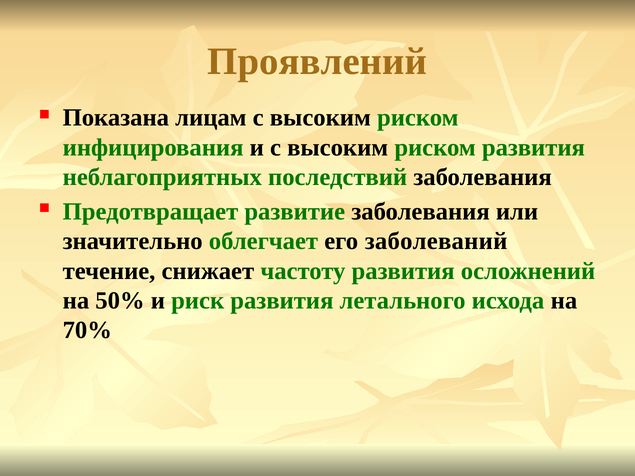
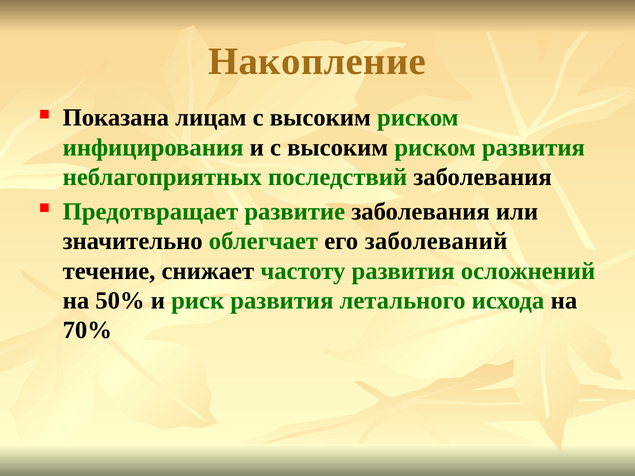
Проявлений: Проявлений -> Накопление
